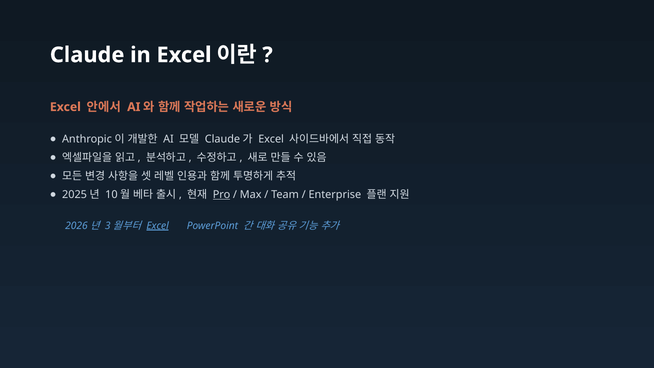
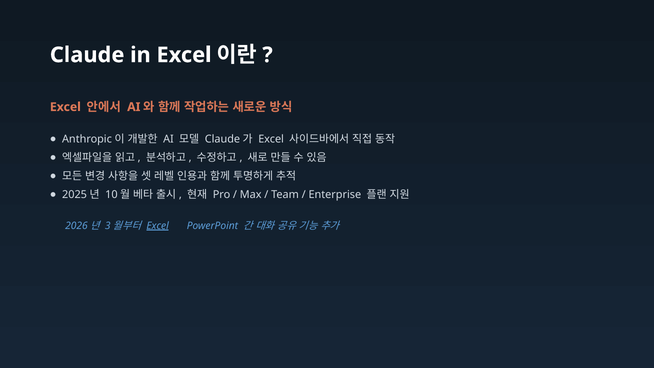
Pro underline: present -> none
